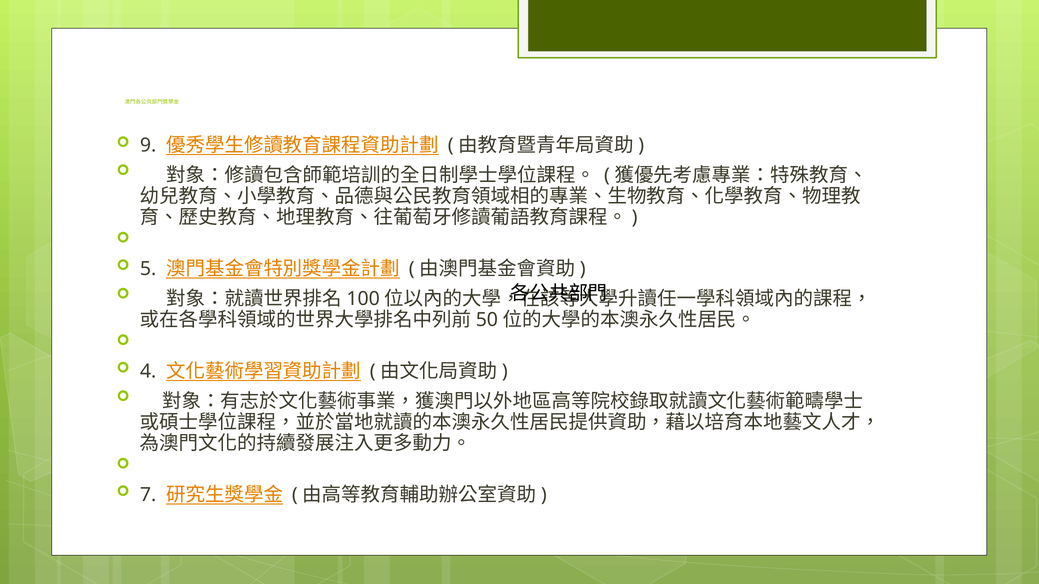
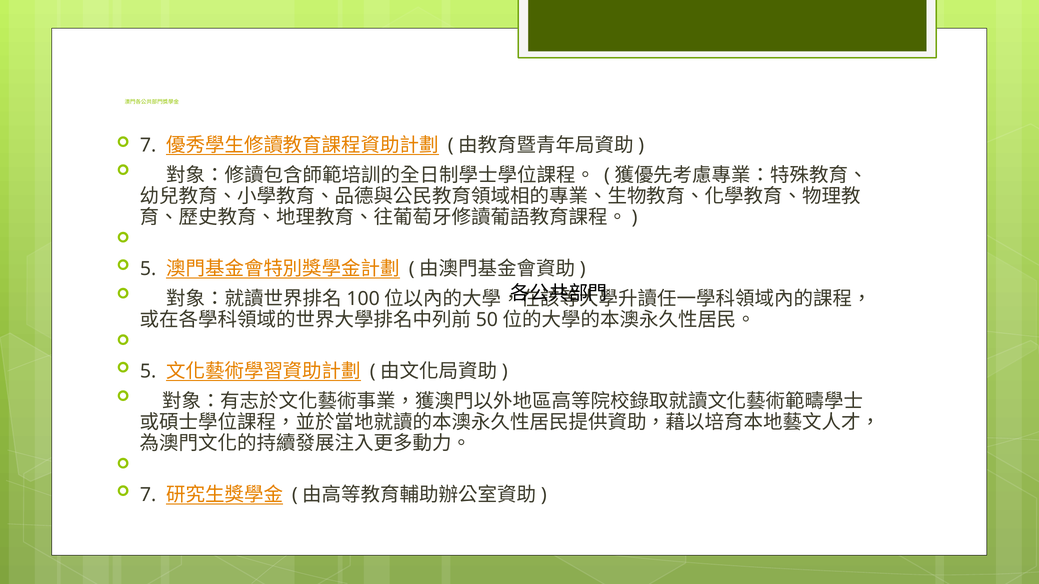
9 at (148, 145): 9 -> 7
4 at (148, 371): 4 -> 5
